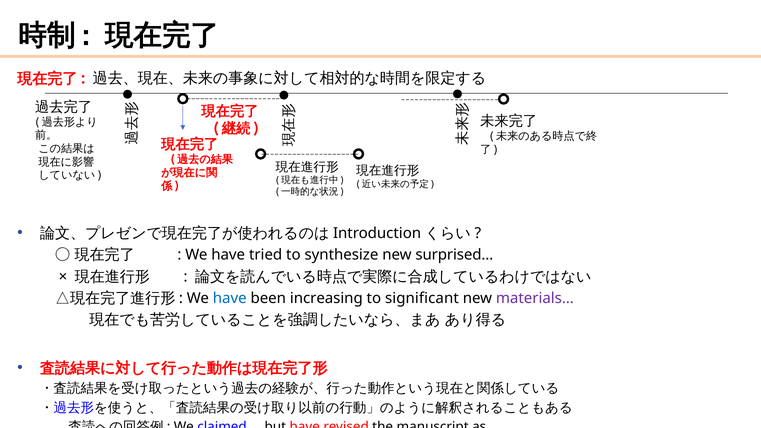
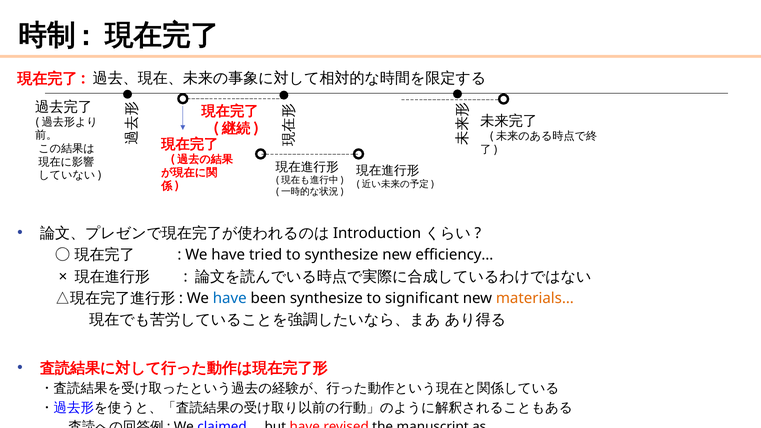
surprised…: surprised… -> efficiency…
been increasing: increasing -> synthesize
materials… colour: purple -> orange
